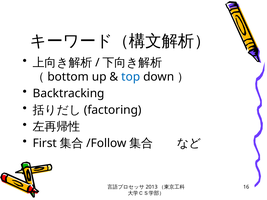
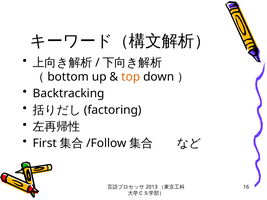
top colour: blue -> orange
